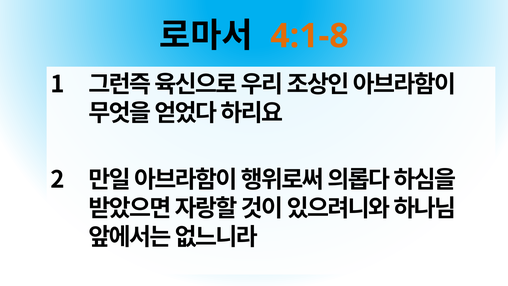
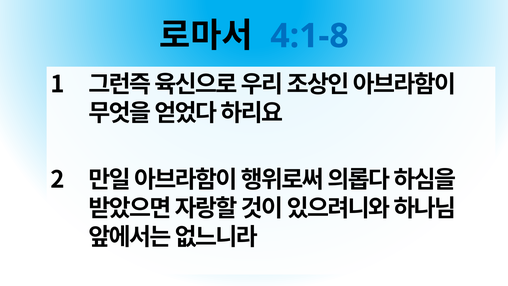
4:1-8 colour: orange -> blue
